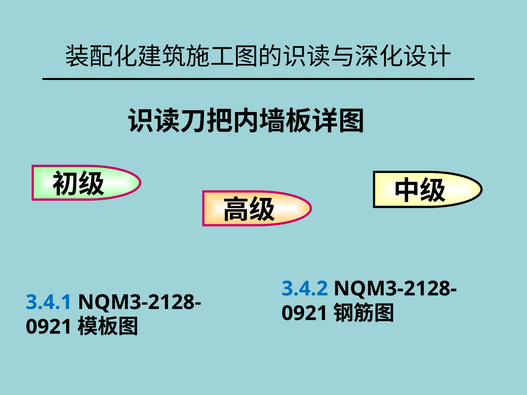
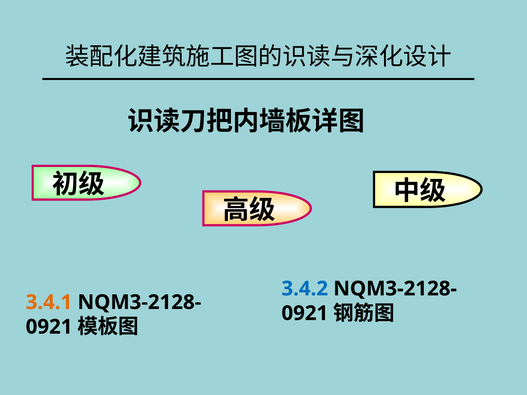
3.4.1 colour: blue -> orange
